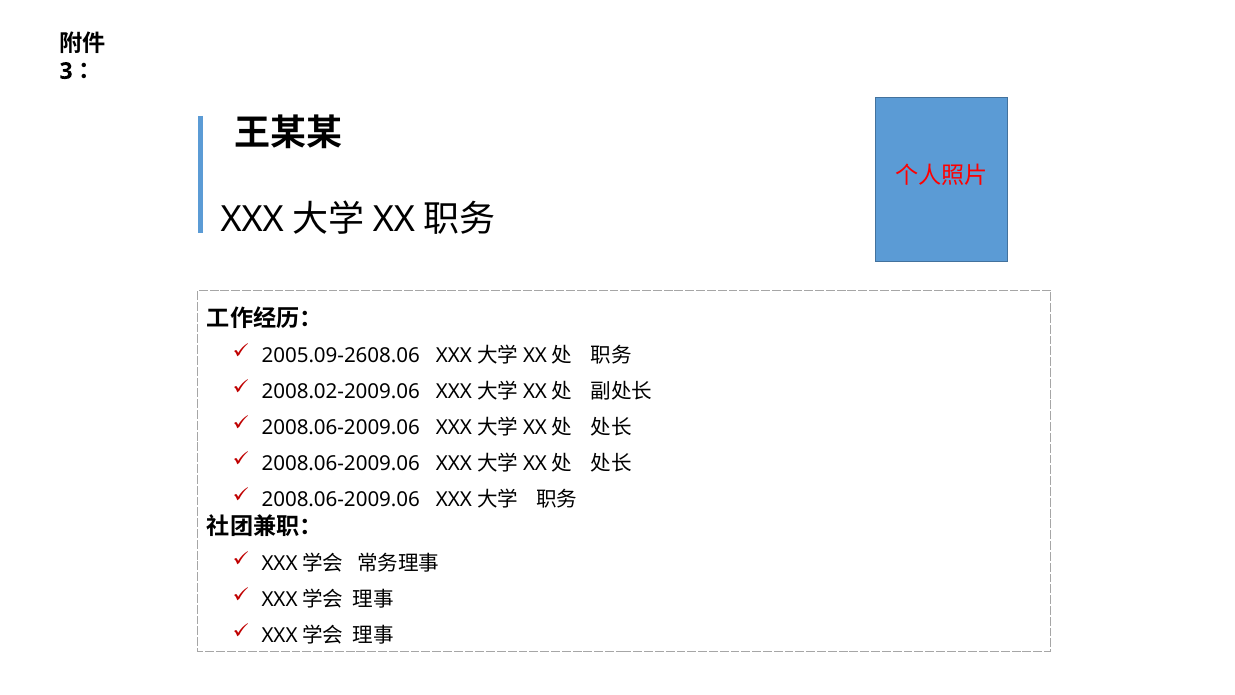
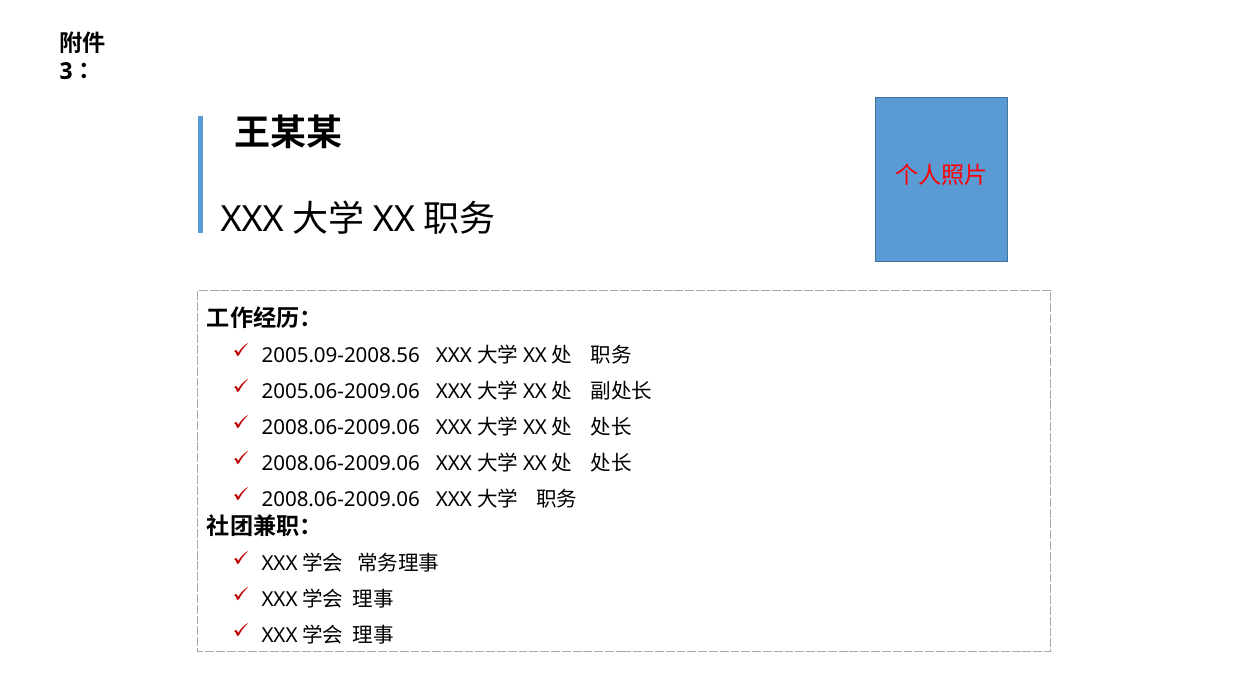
2005.09-2608.06: 2005.09-2608.06 -> 2005.09-2008.56
2008.02-2009.06: 2008.02-2009.06 -> 2005.06-2009.06
